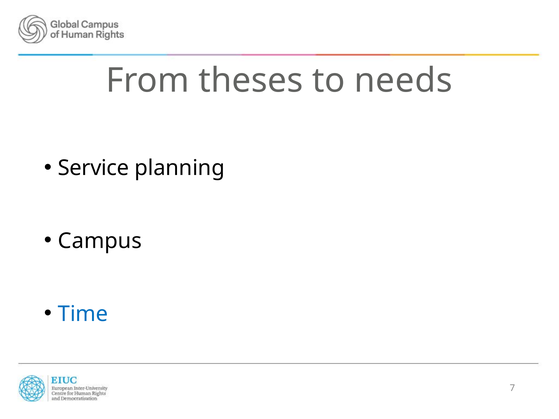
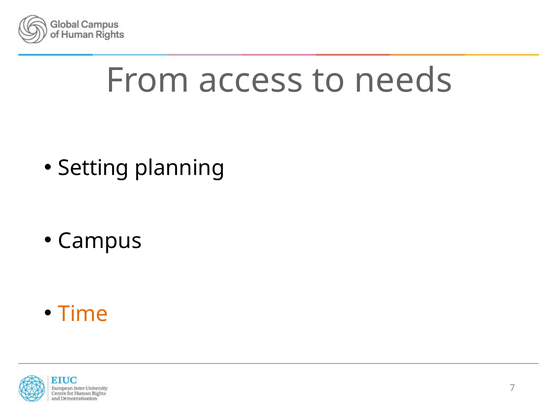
theses: theses -> access
Service: Service -> Setting
Time colour: blue -> orange
